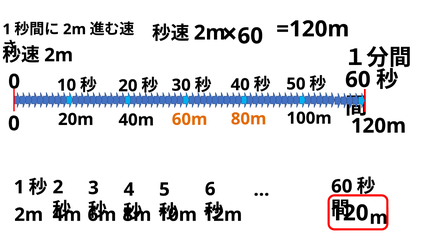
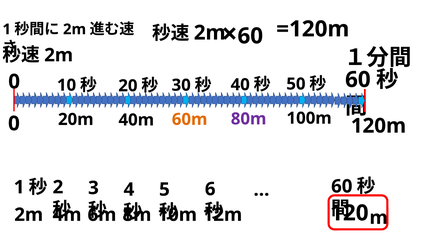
80m colour: orange -> purple
